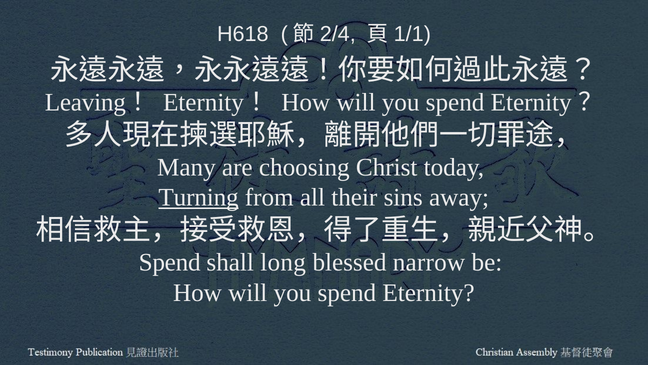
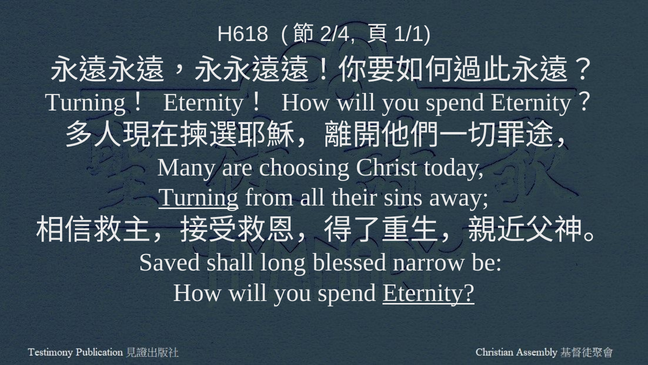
Leaving at (85, 102): Leaving -> Turning
Spend at (170, 262): Spend -> Saved
Eternity at (429, 292) underline: none -> present
